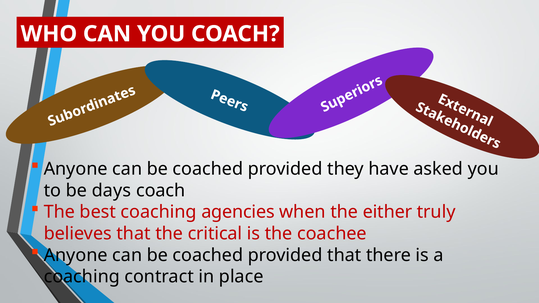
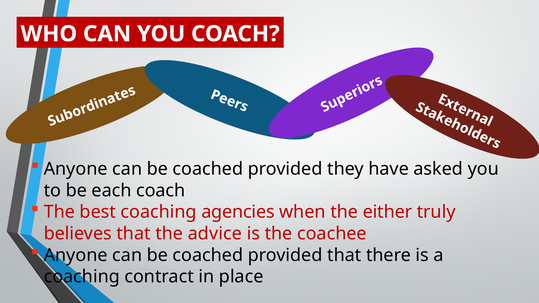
days: days -> each
critical: critical -> advice
